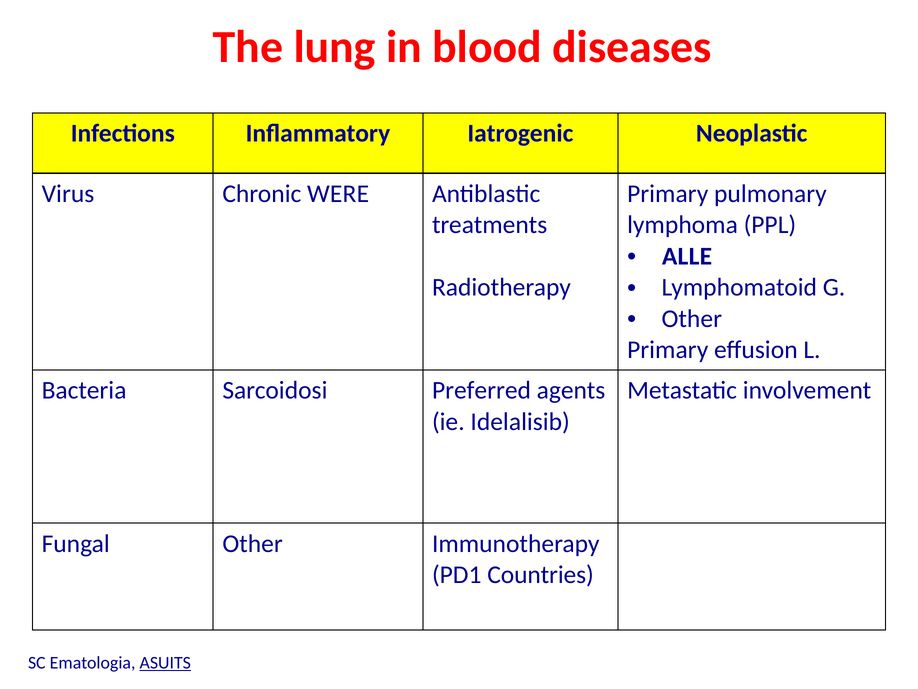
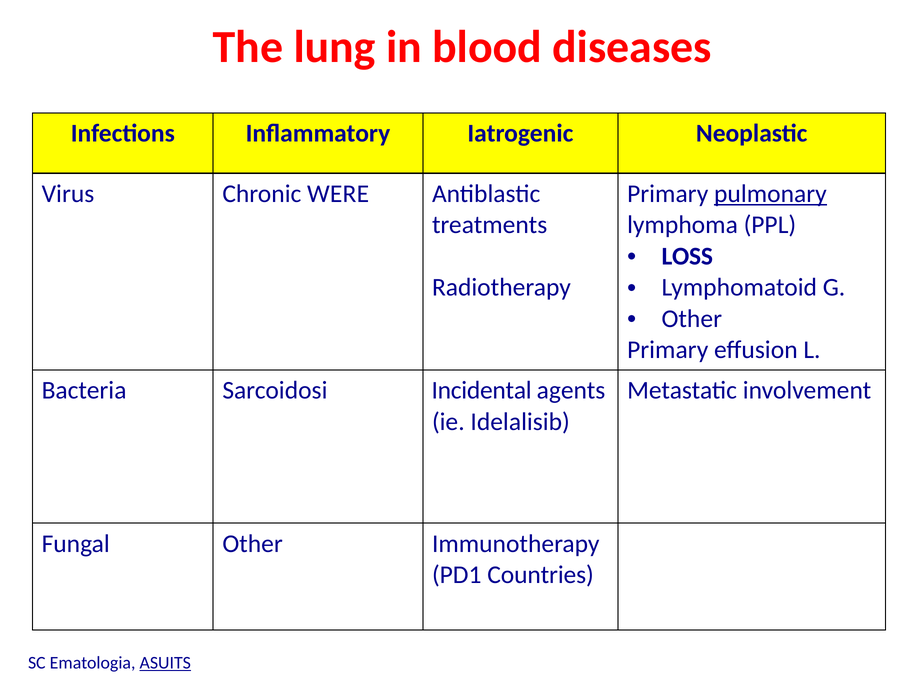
pulmonary underline: none -> present
ALLE: ALLE -> LOSS
Preferred: Preferred -> Incidental
